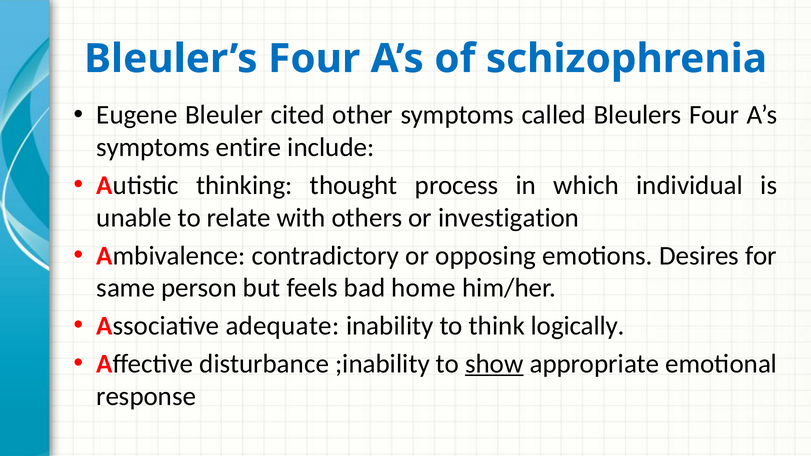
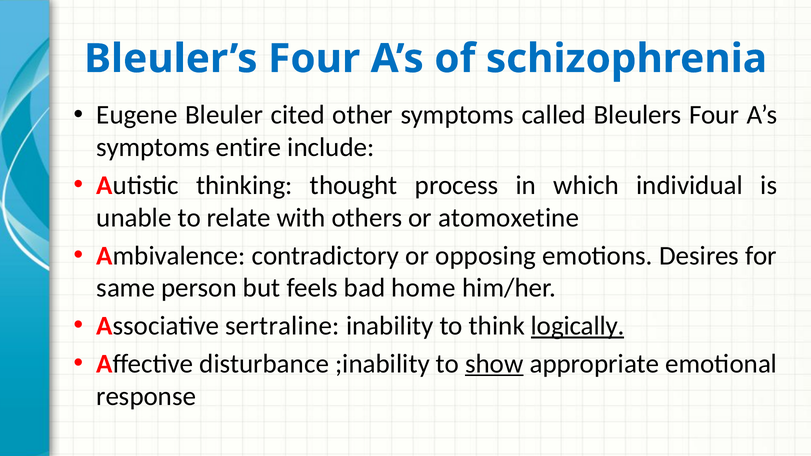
investigation: investigation -> atomoxetine
adequate: adequate -> sertraline
logically underline: none -> present
